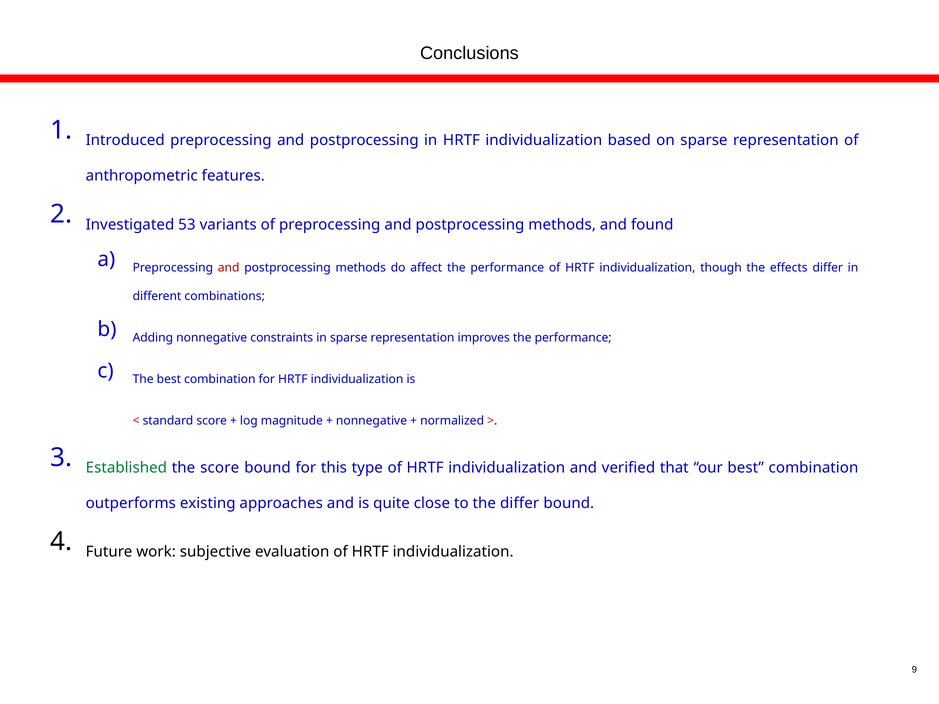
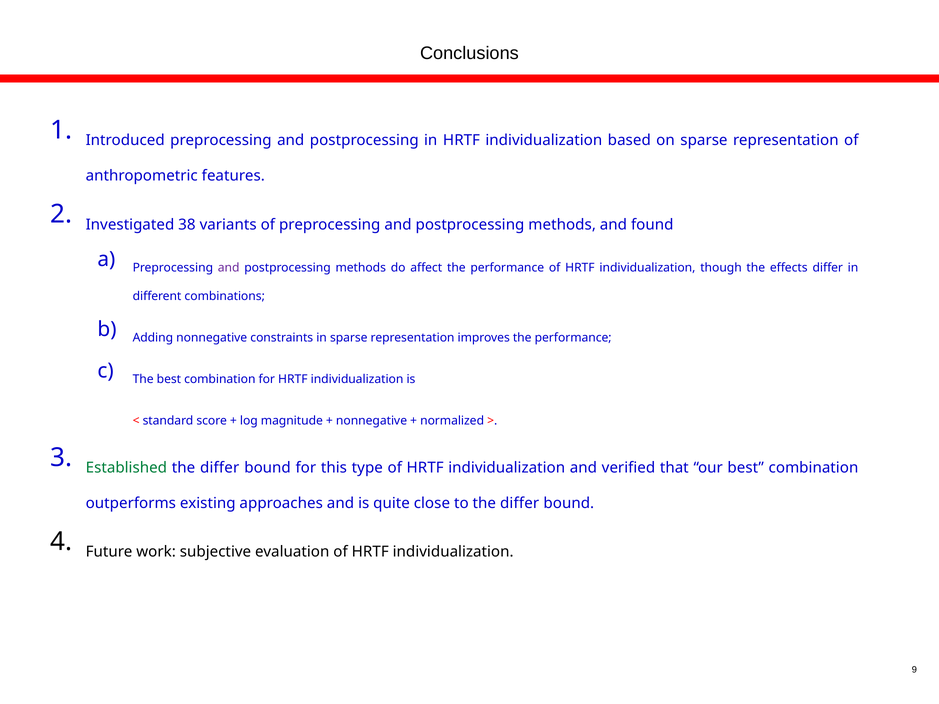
53: 53 -> 38
and at (229, 268) colour: red -> purple
score at (220, 468): score -> differ
